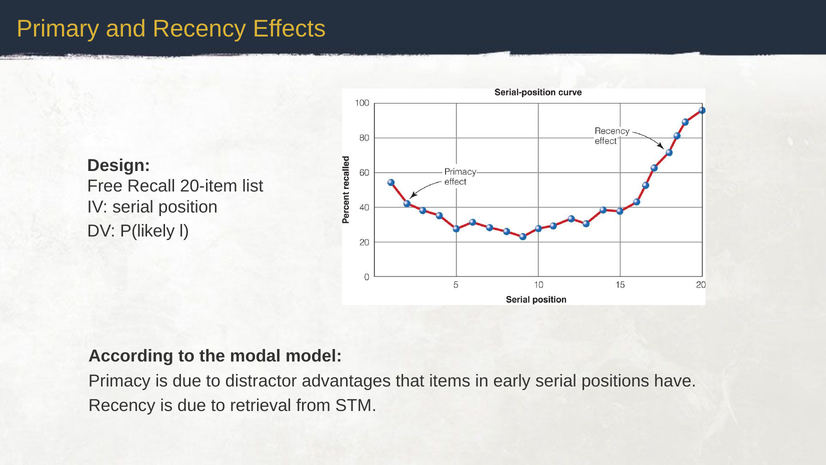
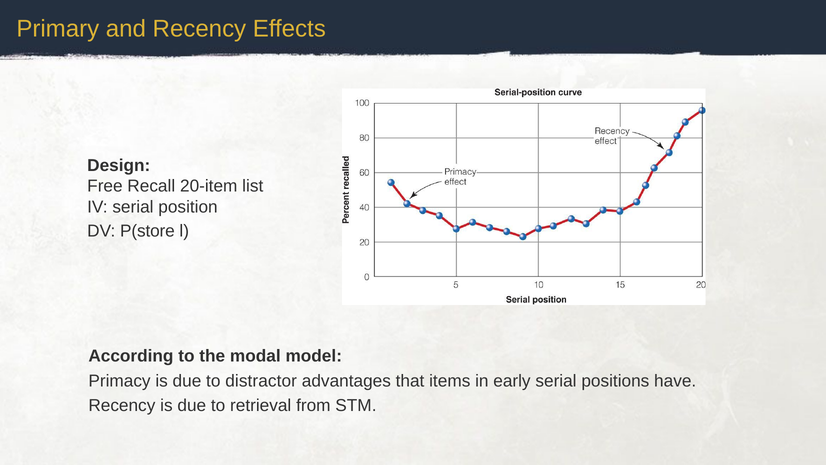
P(likely: P(likely -> P(store
